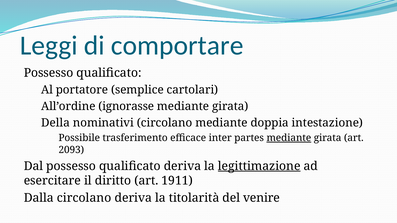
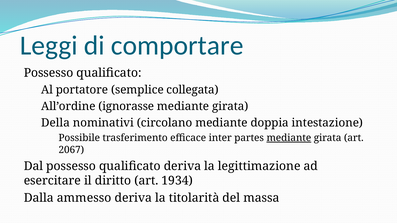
cartolari: cartolari -> collegata
2093: 2093 -> 2067
legittimazione underline: present -> none
1911: 1911 -> 1934
Dalla circolano: circolano -> ammesso
venire: venire -> massa
